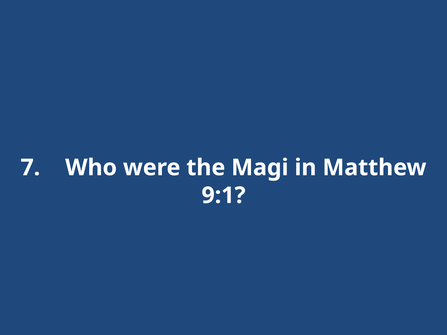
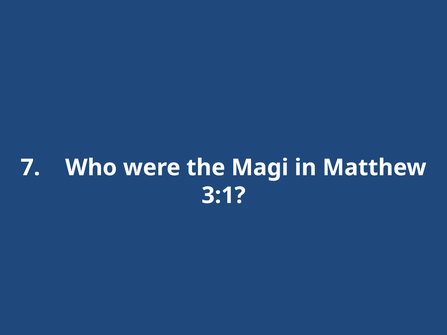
9:1: 9:1 -> 3:1
